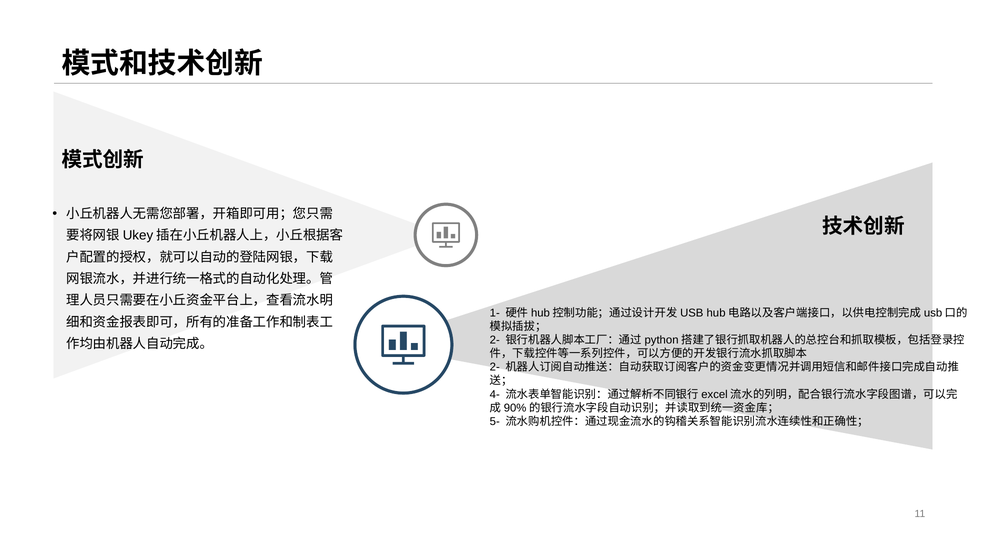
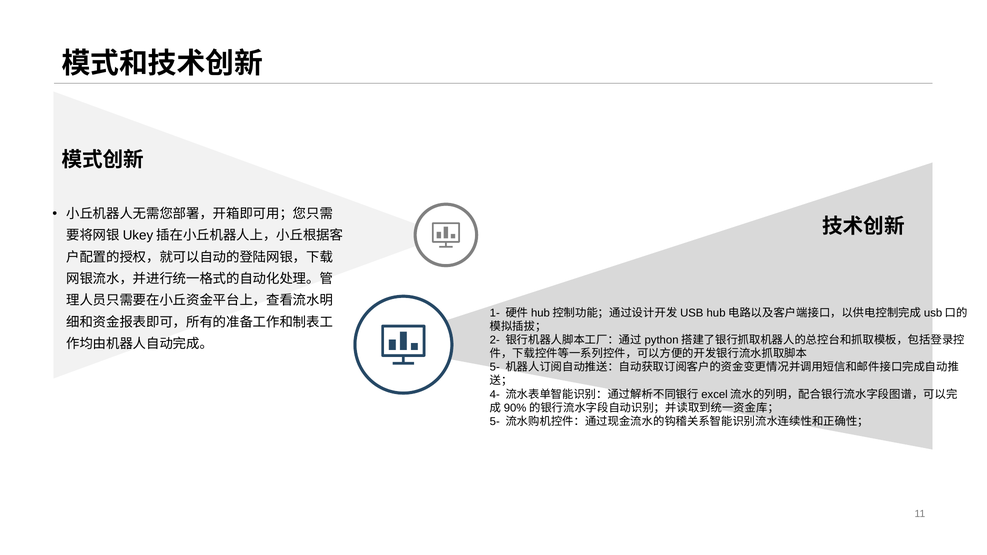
2- at (495, 367): 2- -> 5-
